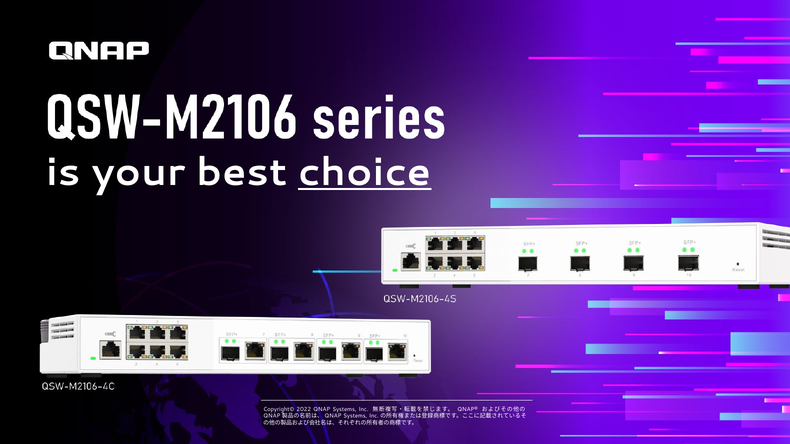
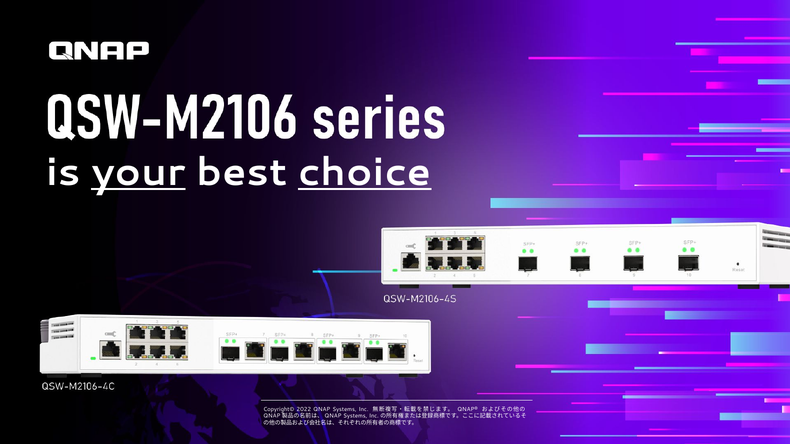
your underline: none -> present
